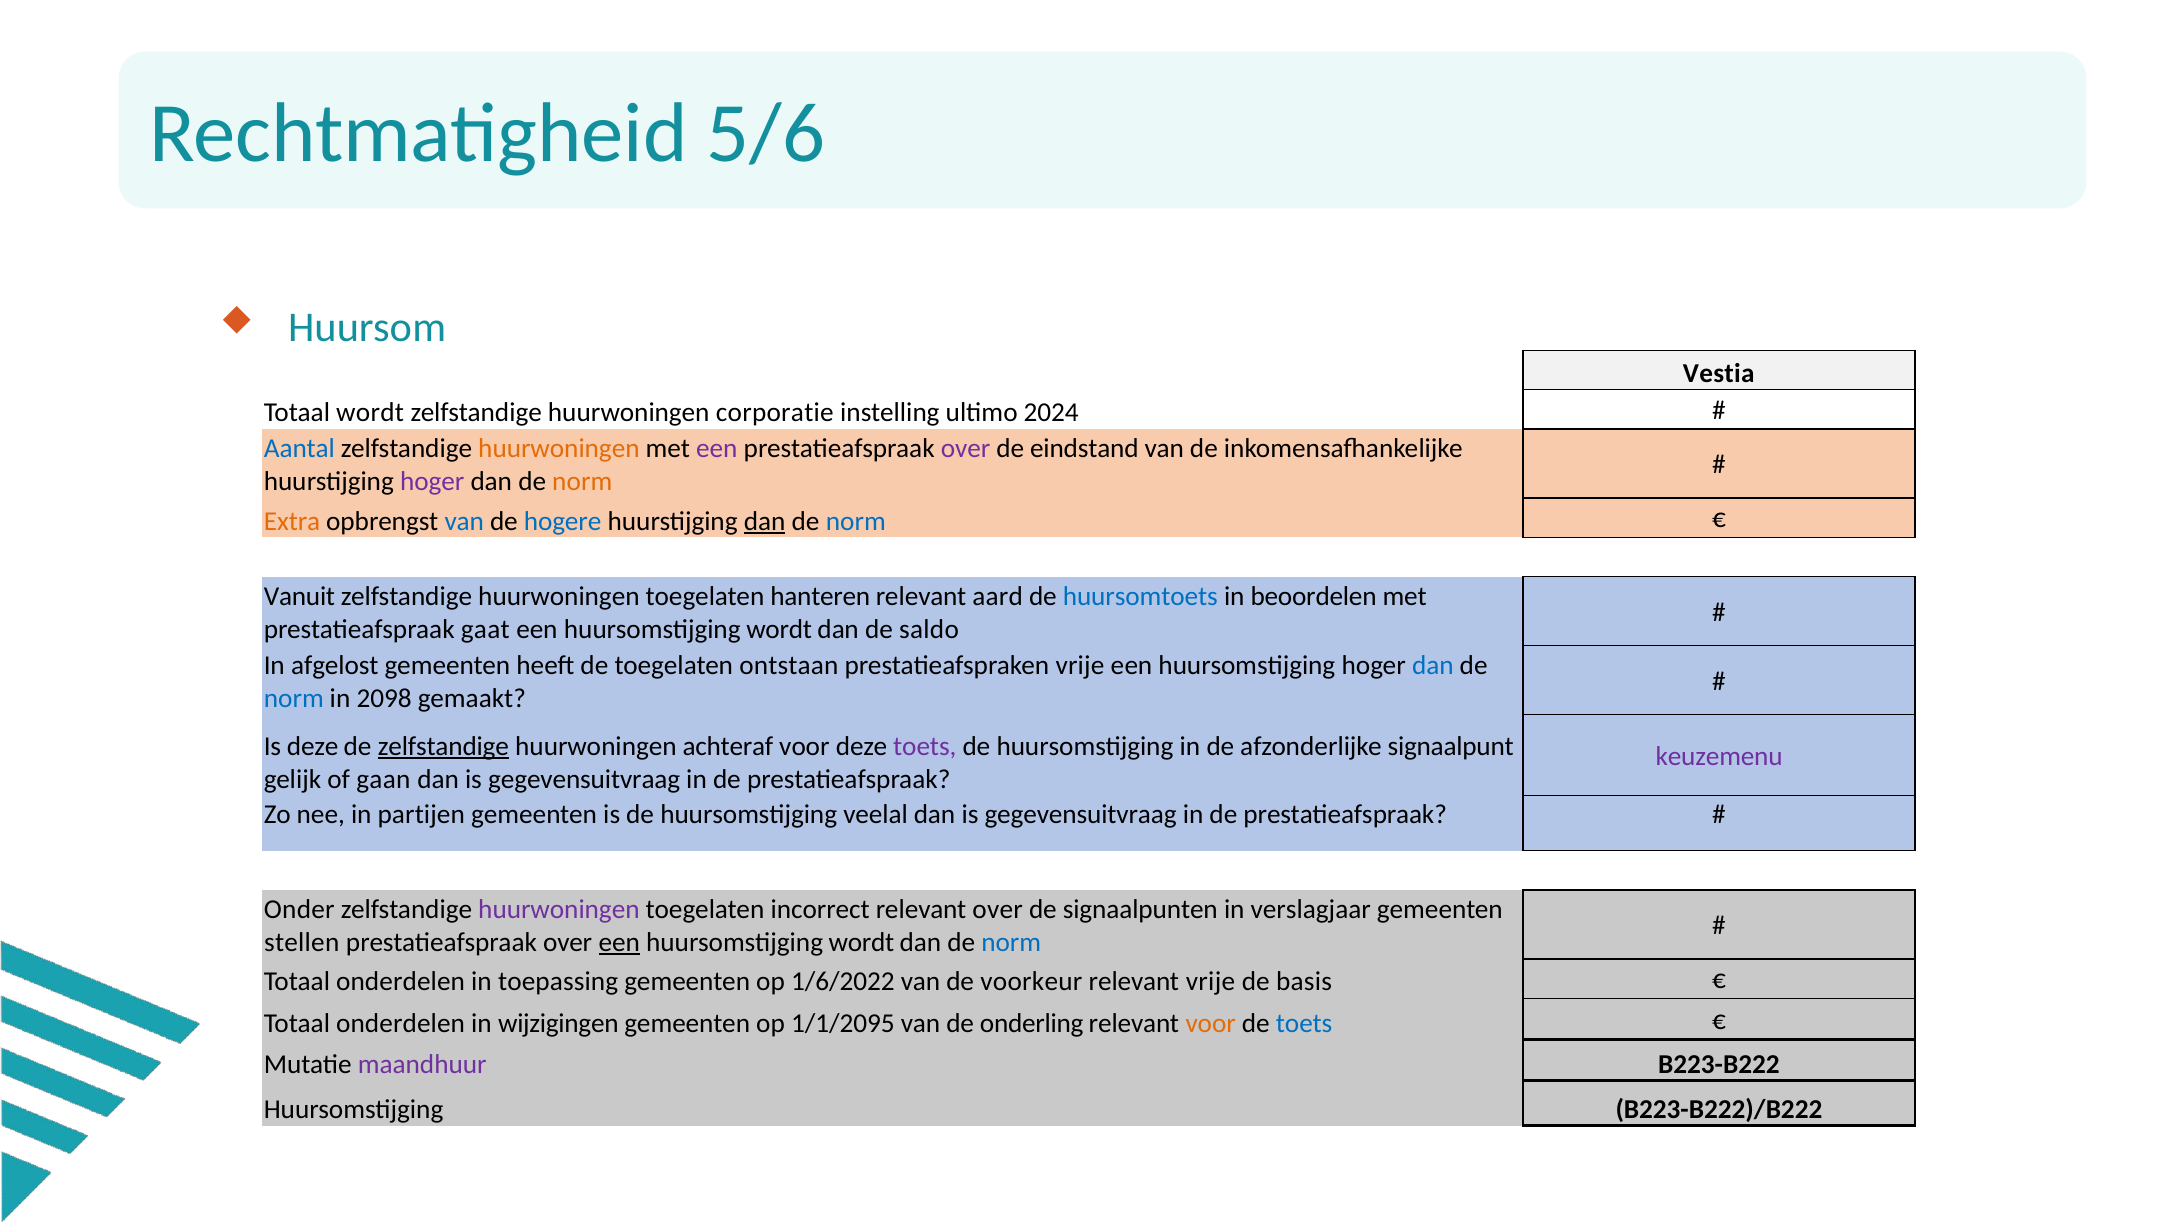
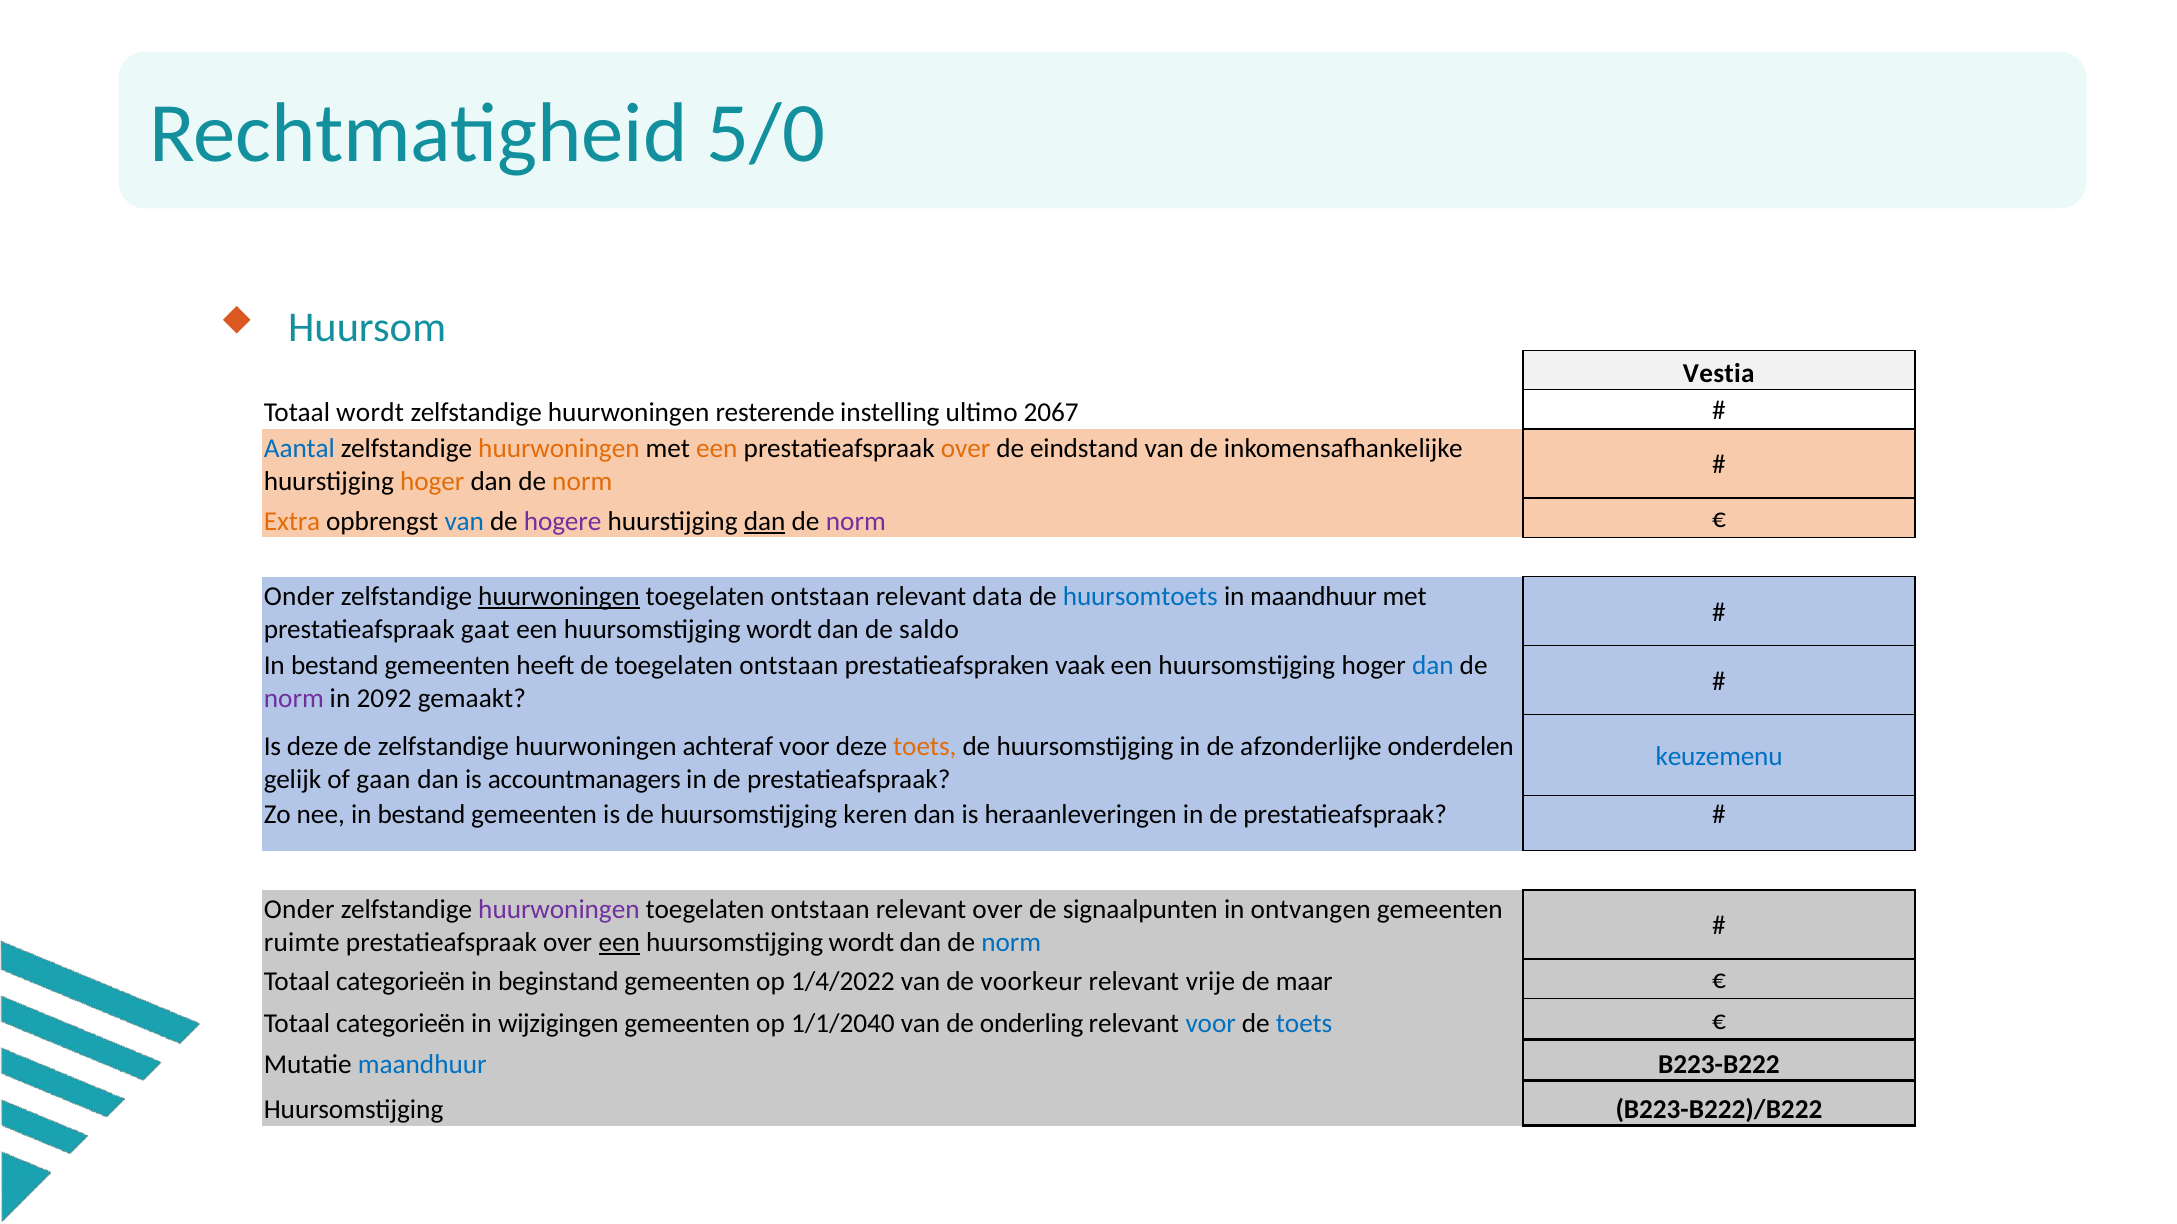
5/6: 5/6 -> 5/0
corporatie: corporatie -> resterende
2024: 2024 -> 2067
een at (717, 449) colour: purple -> orange
over at (966, 449) colour: purple -> orange
hoger at (432, 482) colour: purple -> orange
hogere colour: blue -> purple
norm at (856, 521) colour: blue -> purple
Vanuit at (299, 596): Vanuit -> Onder
huurwoningen at (559, 596) underline: none -> present
hanteren at (820, 596): hanteren -> ontstaan
aard: aard -> data
in beoordelen: beoordelen -> maandhuur
afgelost at (335, 665): afgelost -> bestand
prestatieafspraken vrije: vrije -> vaak
norm at (294, 698) colour: blue -> purple
2098: 2098 -> 2092
zelfstandige at (443, 747) underline: present -> none
toets at (925, 747) colour: purple -> orange
signaalpunt: signaalpunt -> onderdelen
keuzemenu colour: purple -> blue
gegevensuitvraag at (584, 780): gegevensuitvraag -> accountmanagers
nee in partijen: partijen -> bestand
veelal: veelal -> keren
gegevensuitvraag at (1081, 815): gegevensuitvraag -> heraanleveringen
incorrect at (820, 910): incorrect -> ontstaan
verslagjaar: verslagjaar -> ontvangen
stellen: stellen -> ruimte
onderdelen at (401, 982): onderdelen -> categorieën
toepassing: toepassing -> beginstand
1/6/2022: 1/6/2022 -> 1/4/2022
basis: basis -> maar
onderdelen at (401, 1024): onderdelen -> categorieën
1/1/2095: 1/1/2095 -> 1/1/2040
voor at (1211, 1024) colour: orange -> blue
maandhuur at (422, 1065) colour: purple -> blue
